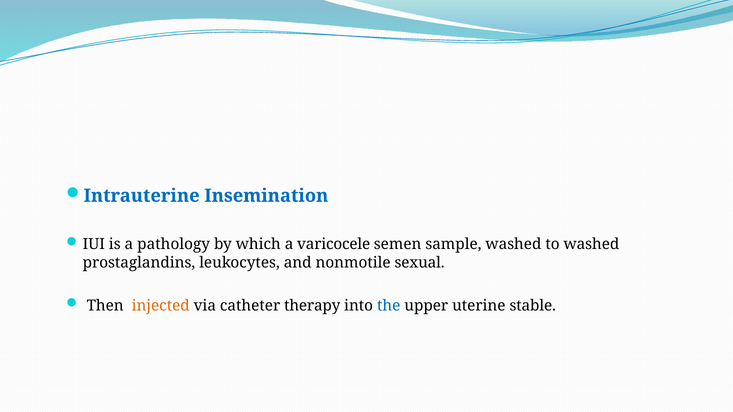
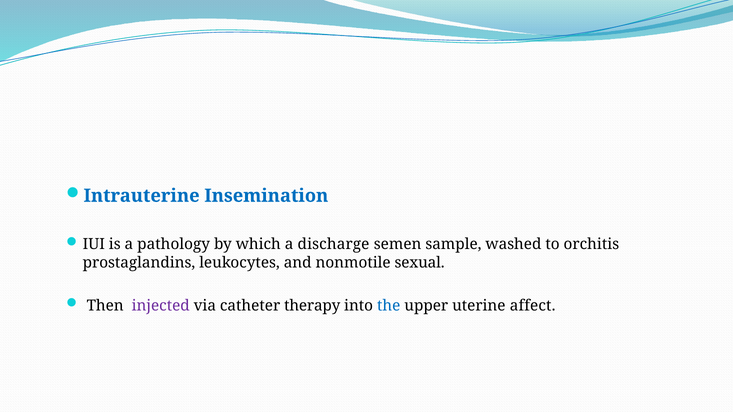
varicocele: varicocele -> discharge
to washed: washed -> orchitis
injected colour: orange -> purple
stable: stable -> affect
